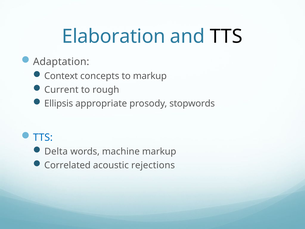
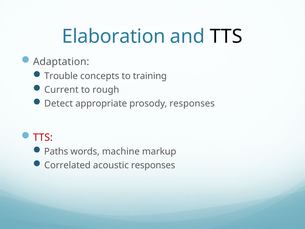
Context: Context -> Trouble
to markup: markup -> training
Ellipsis: Ellipsis -> Detect
prosody stopwords: stopwords -> responses
TTS at (43, 137) colour: blue -> red
Delta: Delta -> Paths
acoustic rejections: rejections -> responses
